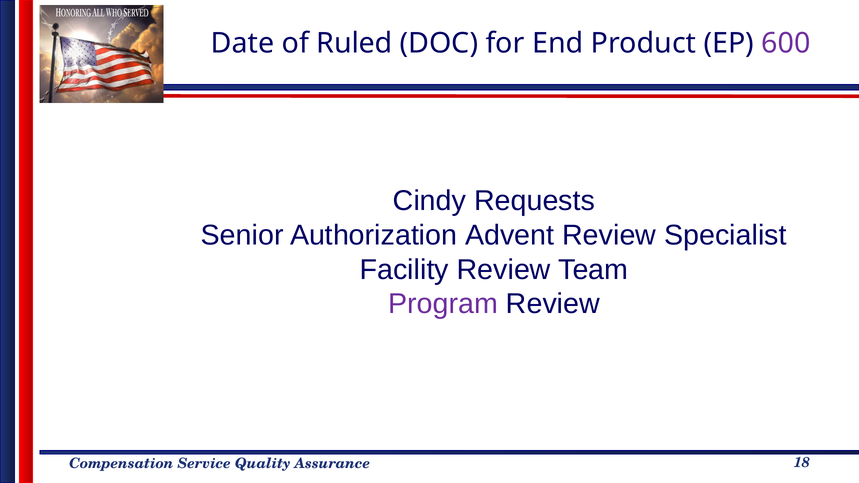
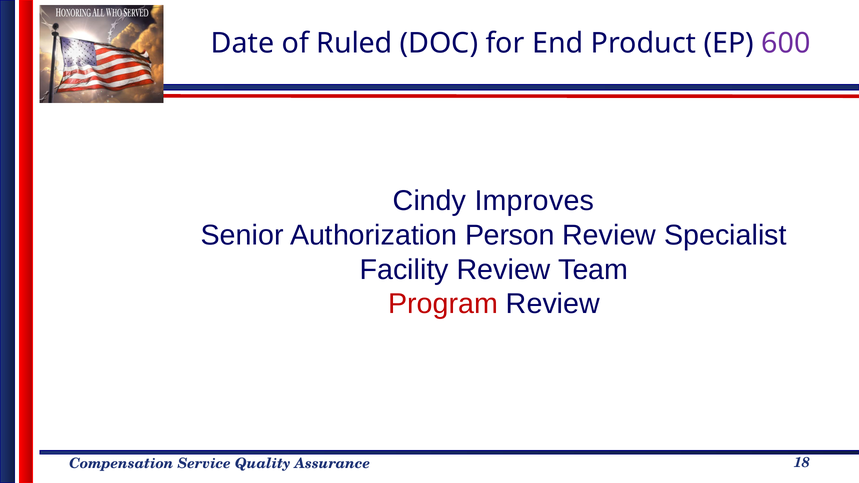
Requests: Requests -> Improves
Advent: Advent -> Person
Program colour: purple -> red
